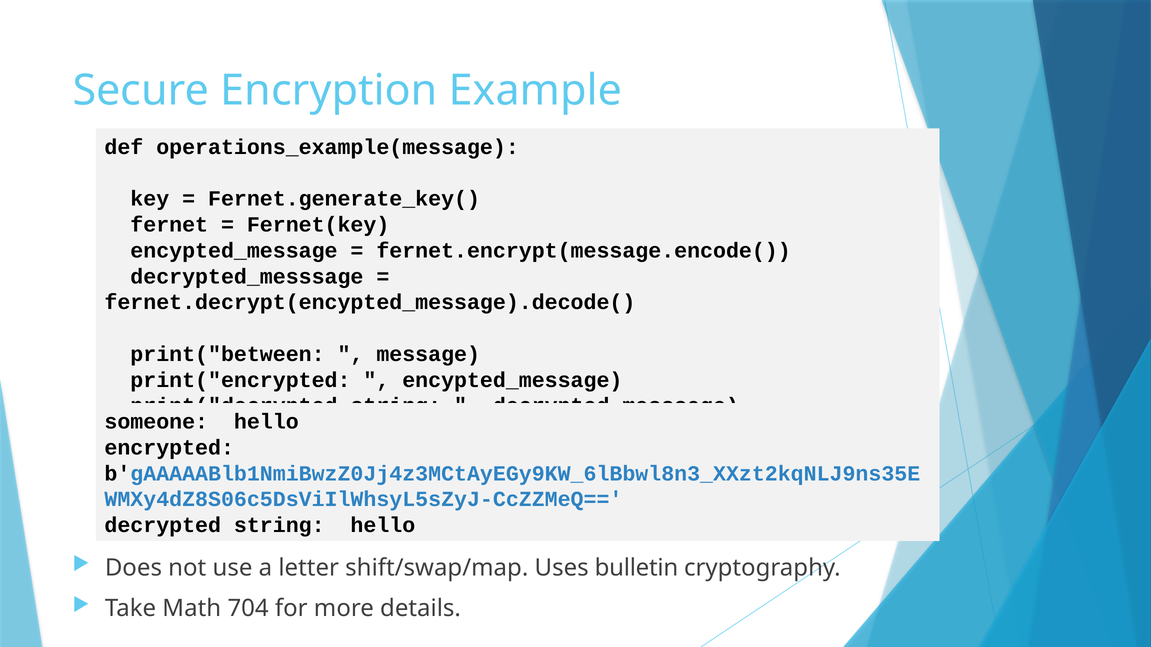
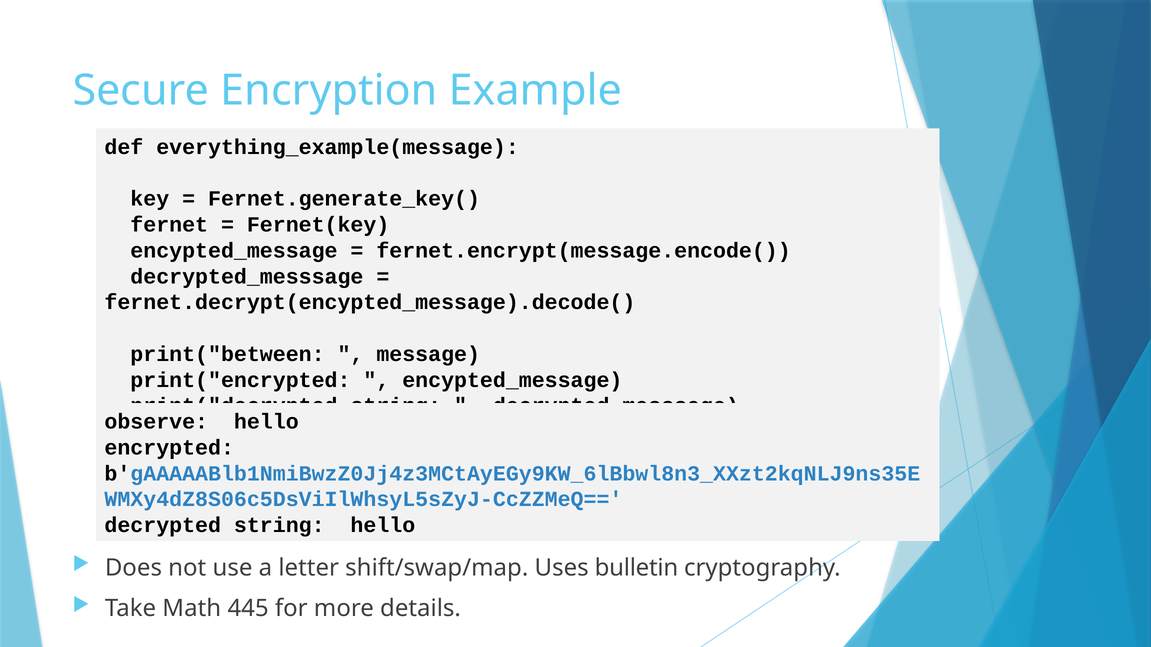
operations_example(message: operations_example(message -> everything_example(message
someone: someone -> observe
704: 704 -> 445
